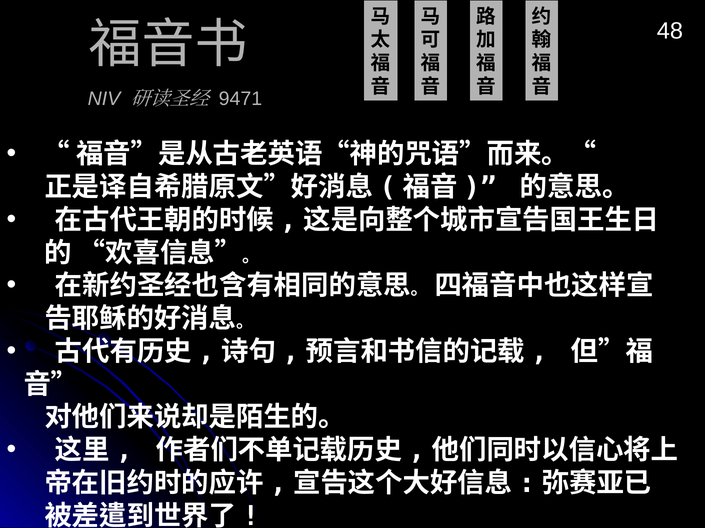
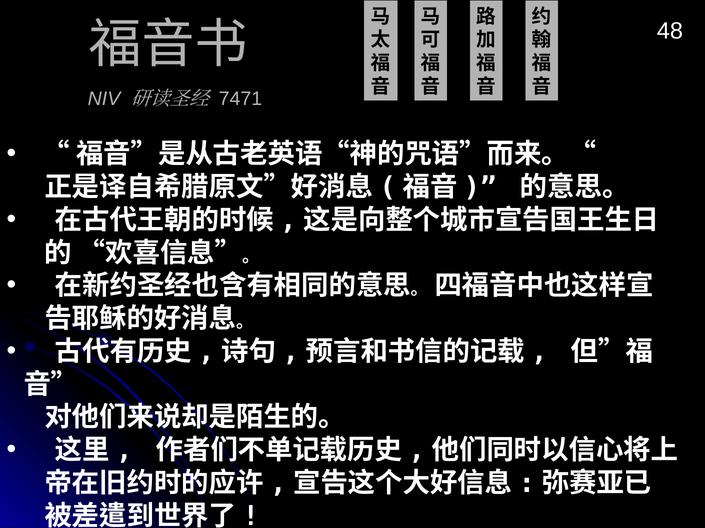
9471: 9471 -> 7471
